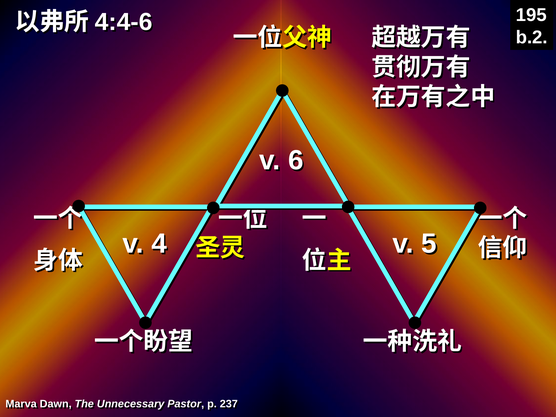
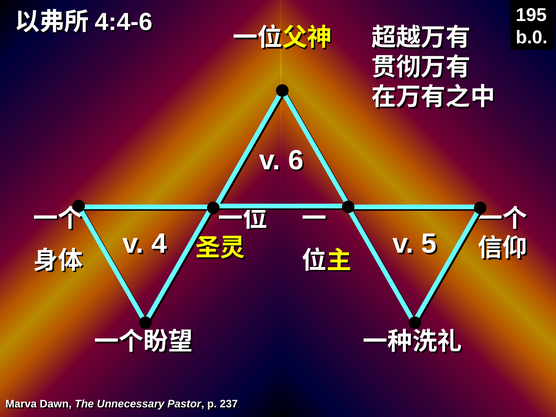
b.2: b.2 -> b.0
